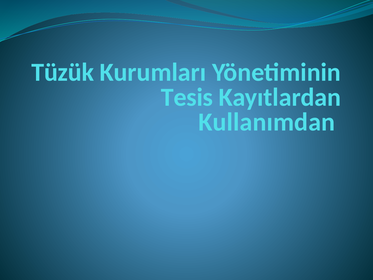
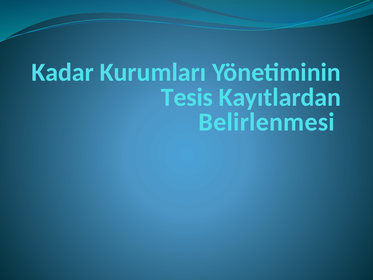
Tüzük: Tüzük -> Kadar
Kullanımdan: Kullanımdan -> Belirlenmesi
